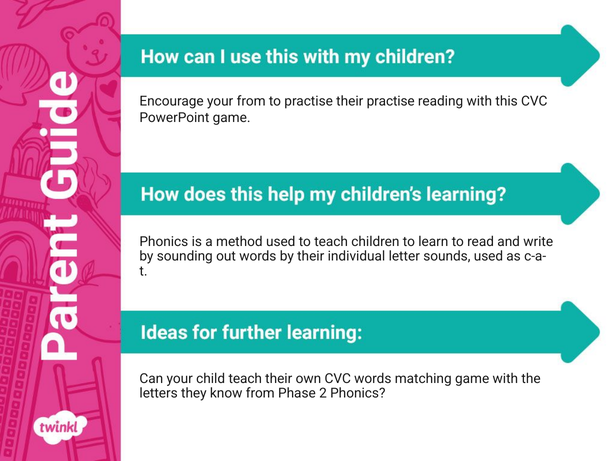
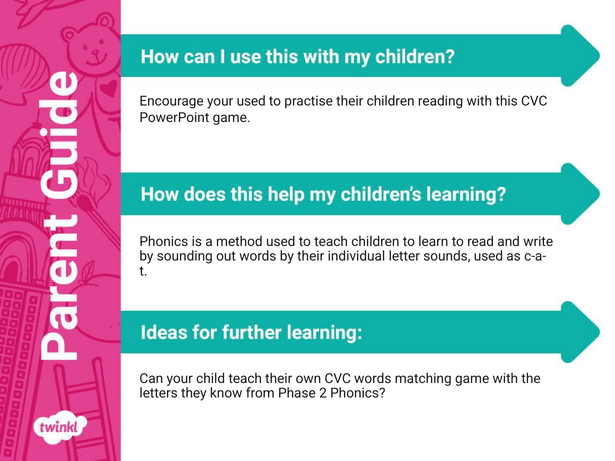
your from: from -> used
their practise: practise -> children
